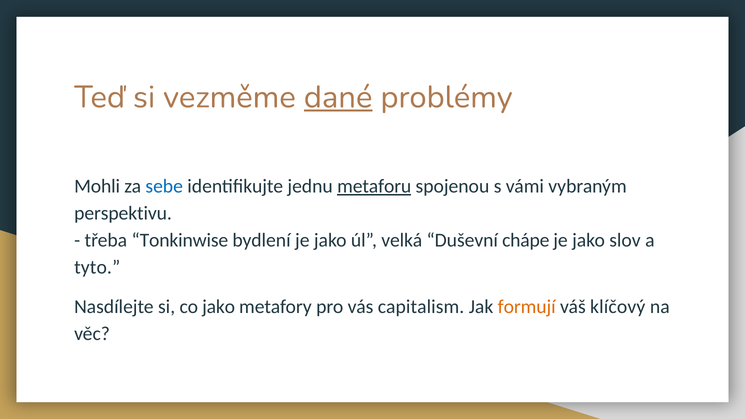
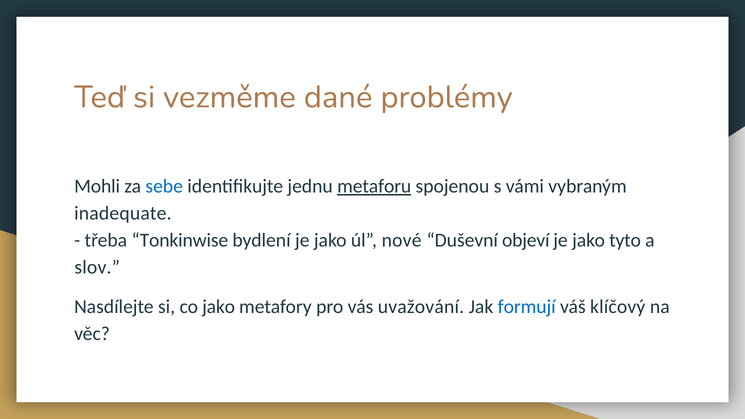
dané underline: present -> none
perspektivu: perspektivu -> inadequate
velká: velká -> nové
chápe: chápe -> objeví
slov: slov -> tyto
tyto: tyto -> slov
capitalism: capitalism -> uvažování
formují colour: orange -> blue
